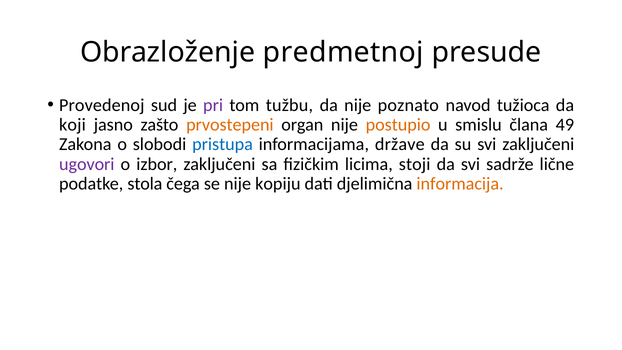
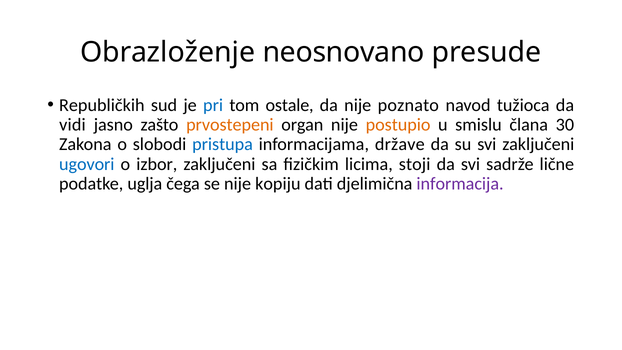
predmetnoj: predmetnoj -> neosnovano
Provedenoj: Provedenoj -> Republičkih
pri colour: purple -> blue
tužbu: tužbu -> ostale
koji: koji -> vidi
49: 49 -> 30
ugovori colour: purple -> blue
stola: stola -> uglja
informacija colour: orange -> purple
